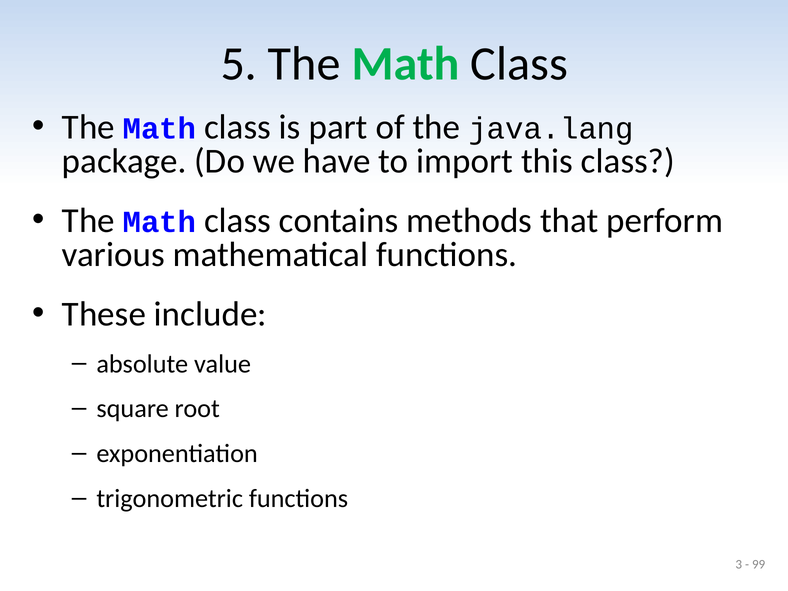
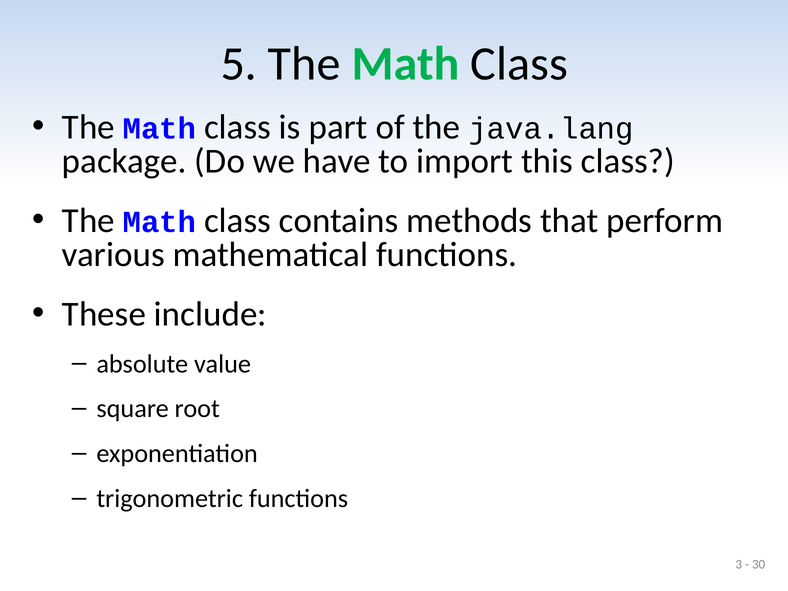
99: 99 -> 30
